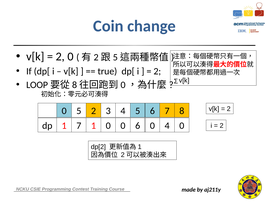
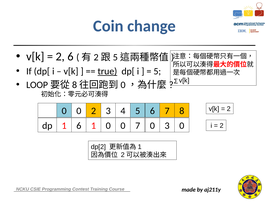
0 at (71, 56): 0 -> 6
true underline: none -> present
2 at (157, 71): 2 -> 5
5 at (79, 111): 5 -> 0
7 at (79, 126): 7 -> 6
0 6: 6 -> 7
0 4: 4 -> 3
